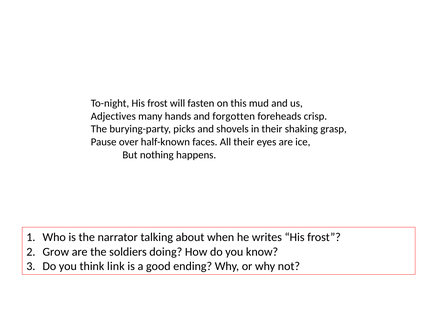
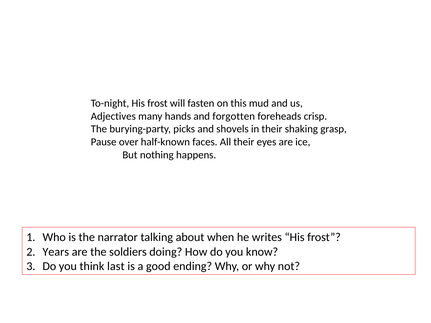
Grow: Grow -> Years
link: link -> last
